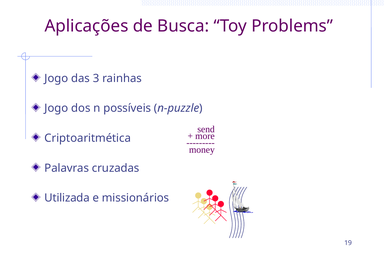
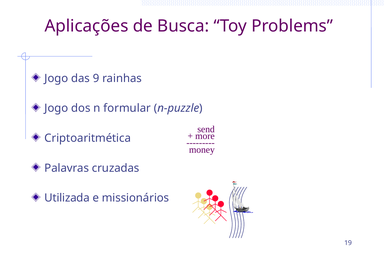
3: 3 -> 9
possíveis: possíveis -> formular
